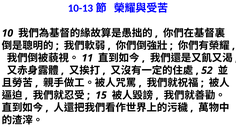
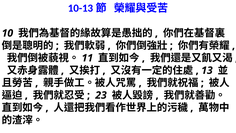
52: 52 -> 13
15: 15 -> 23
